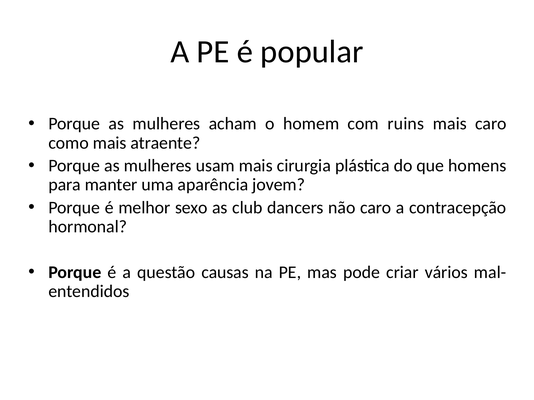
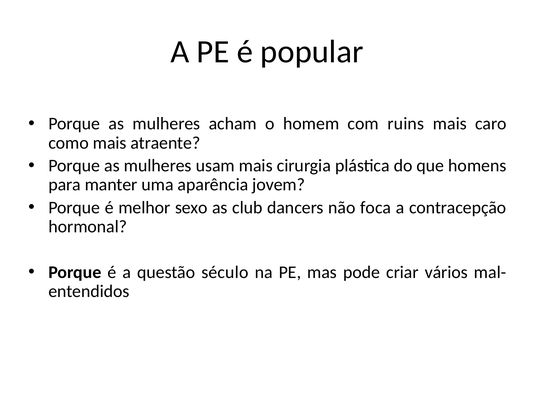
não caro: caro -> foca
causas: causas -> século
